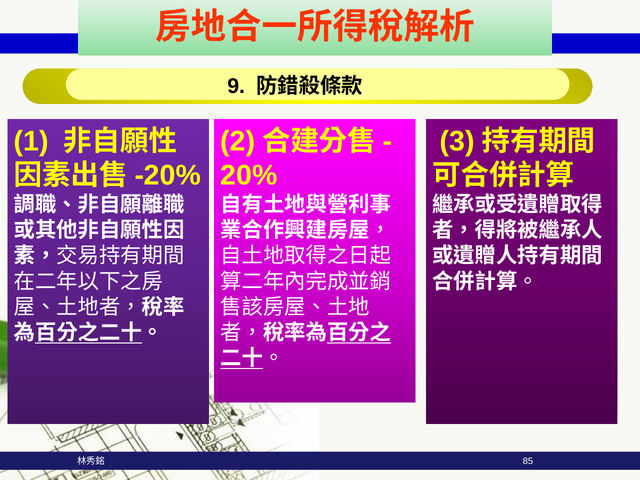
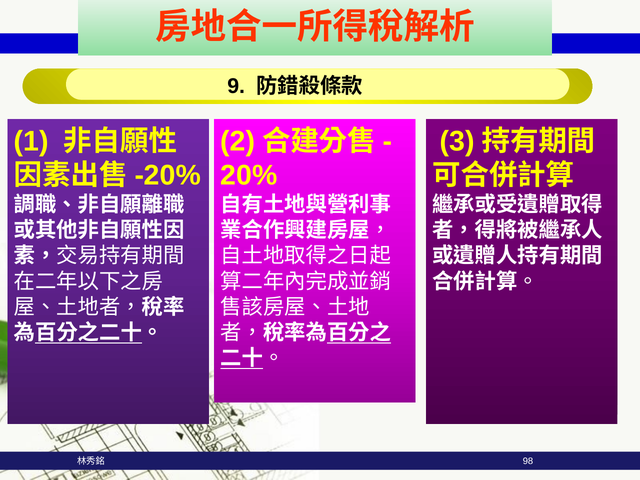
85: 85 -> 98
